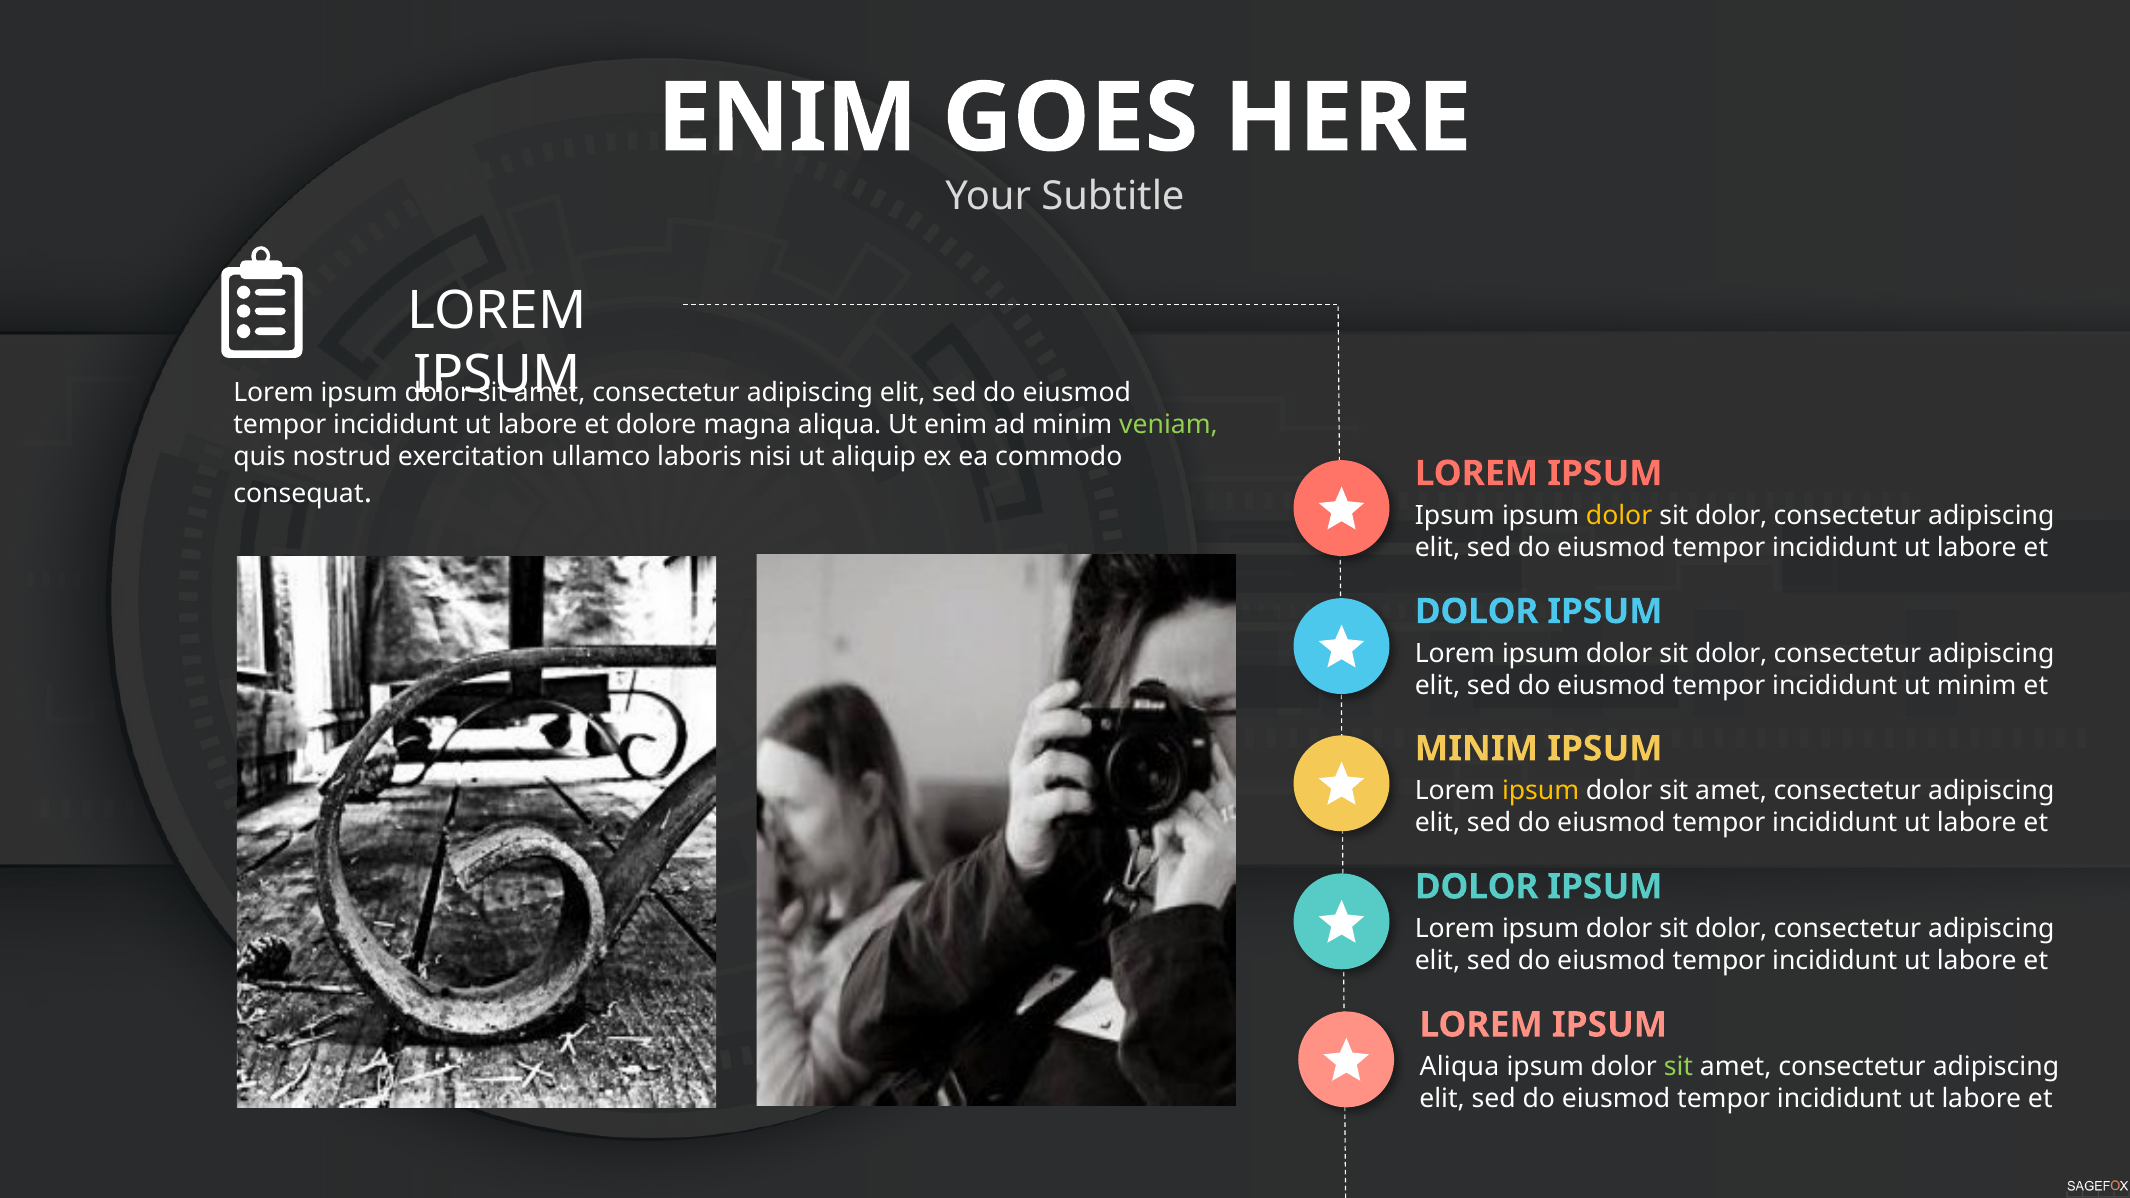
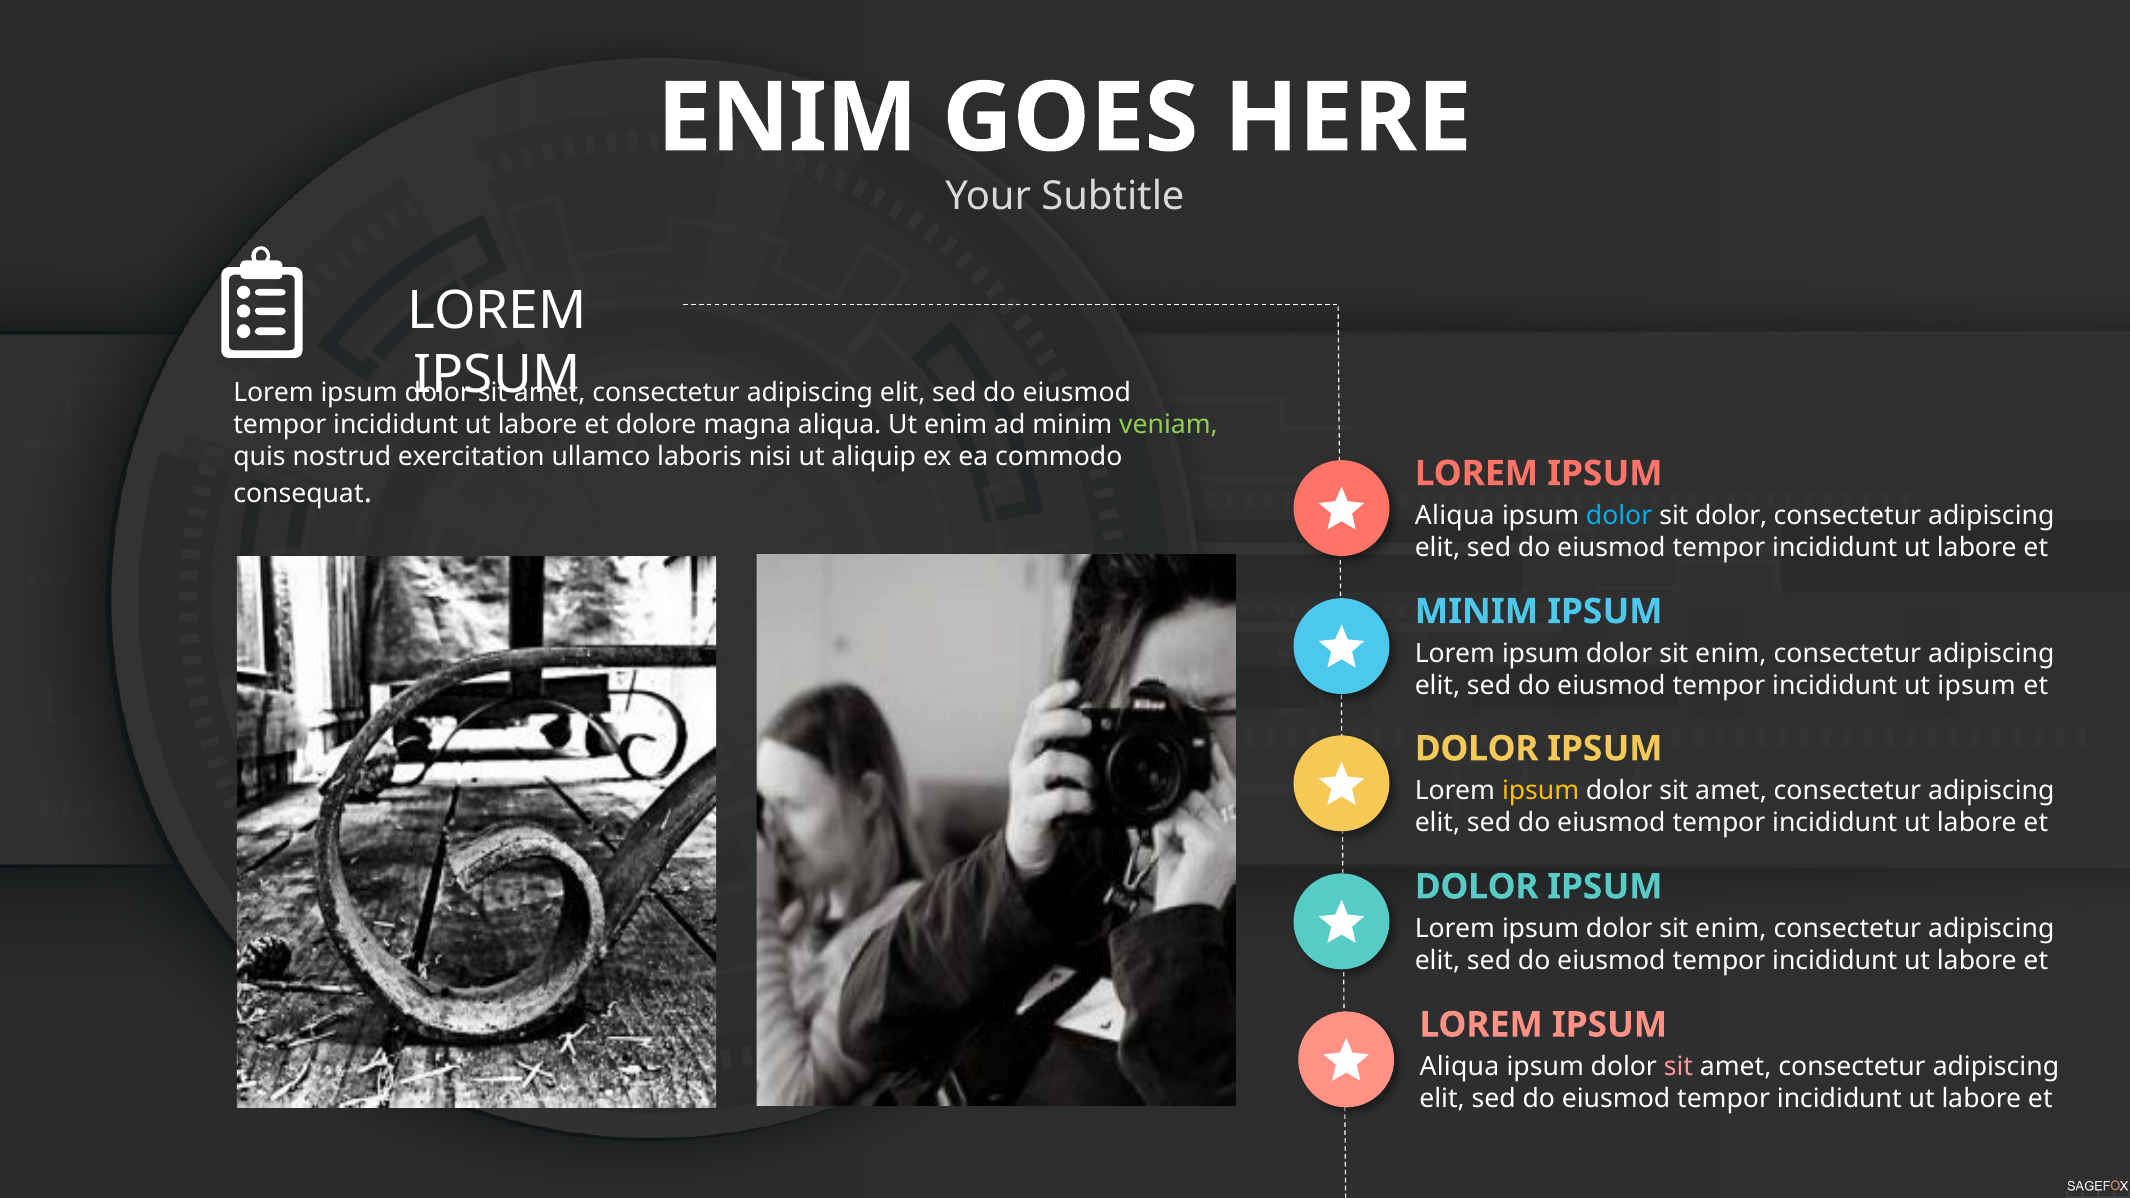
Ipsum at (1455, 515): Ipsum -> Aliqua
dolor at (1619, 515) colour: yellow -> light blue
DOLOR at (1477, 612): DOLOR -> MINIM
dolor at (1731, 654): dolor -> enim
ut minim: minim -> ipsum
MINIM at (1476, 749): MINIM -> DOLOR
dolor at (1731, 929): dolor -> enim
sit at (1679, 1067) colour: light green -> pink
